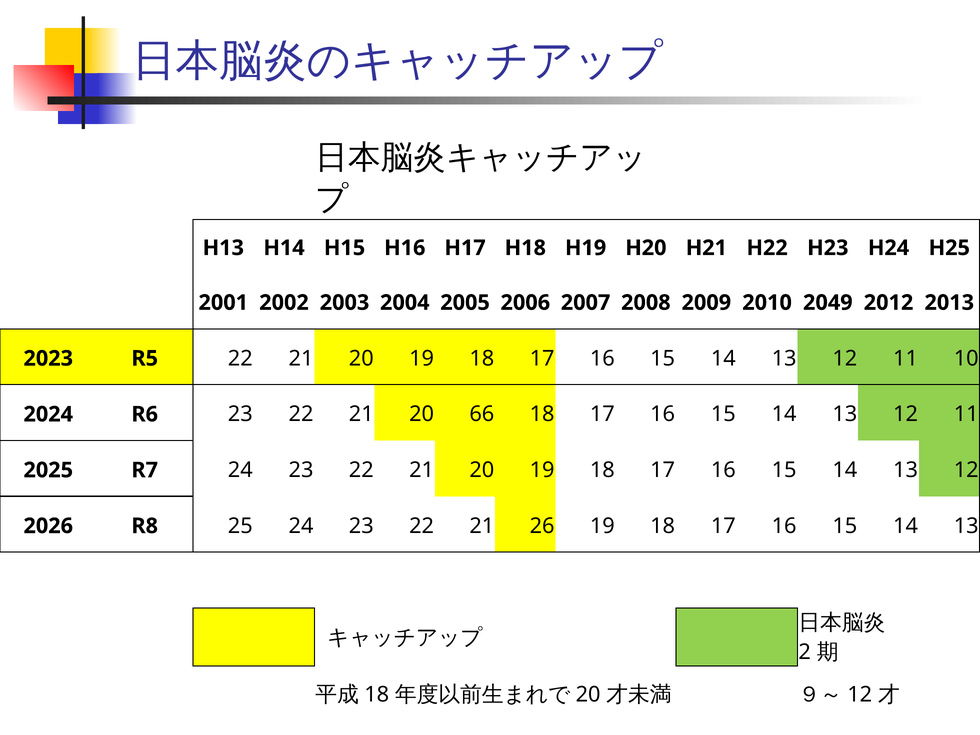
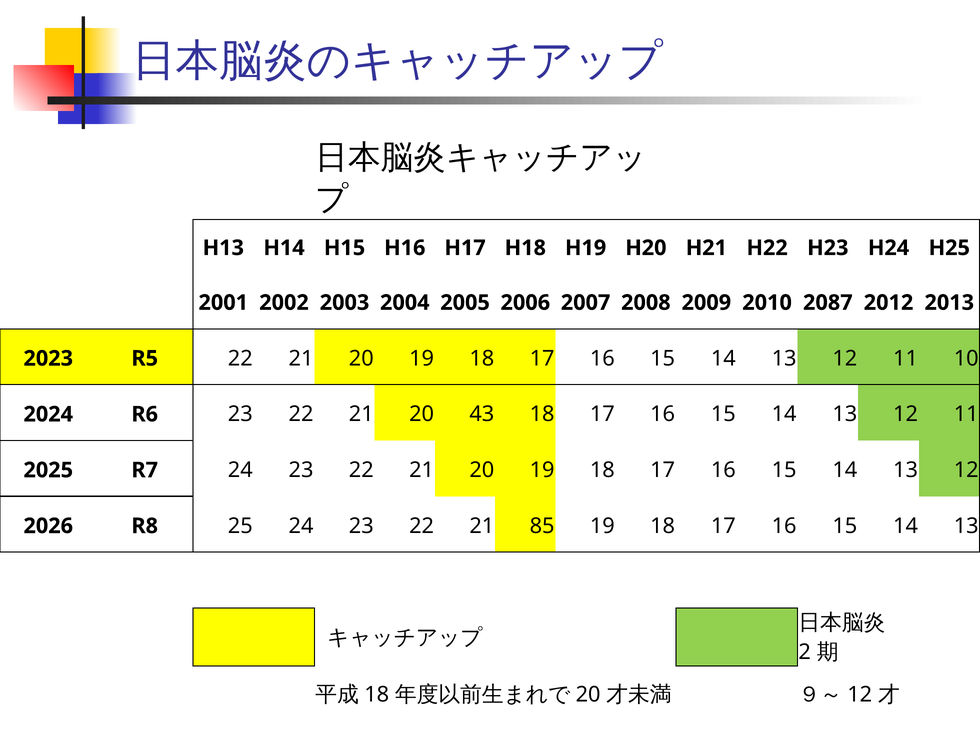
2049: 2049 -> 2087
66: 66 -> 43
26: 26 -> 85
